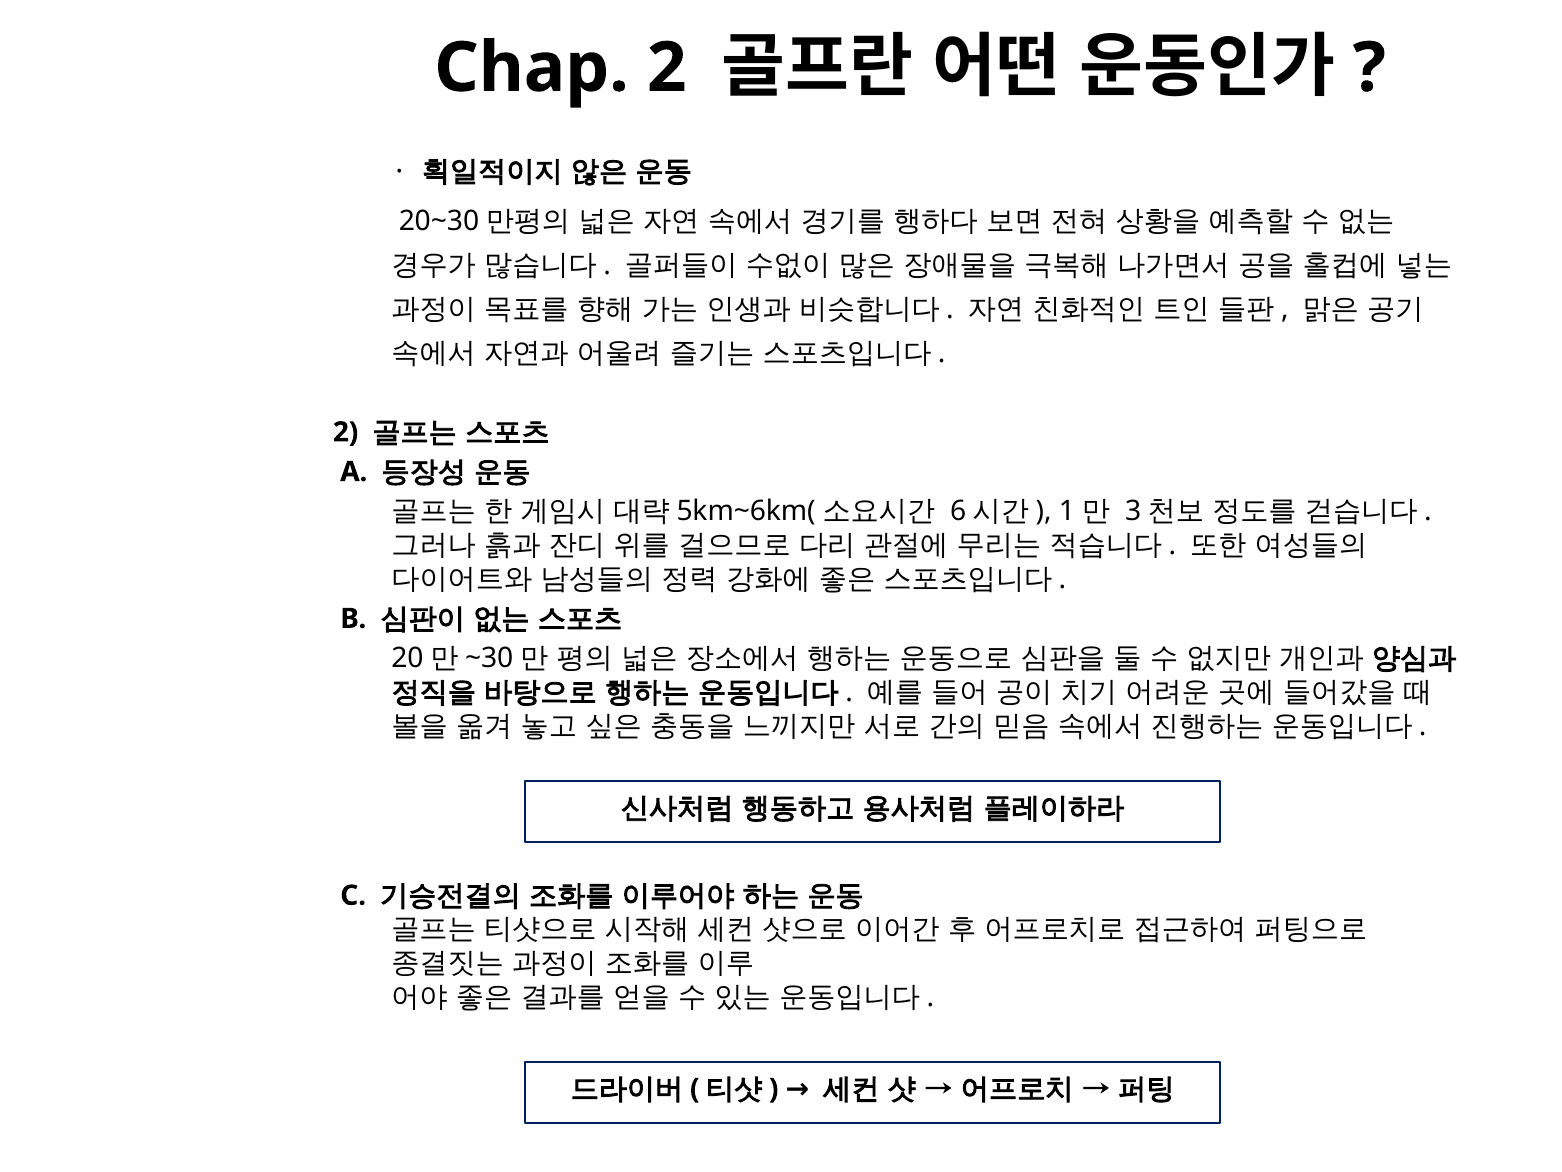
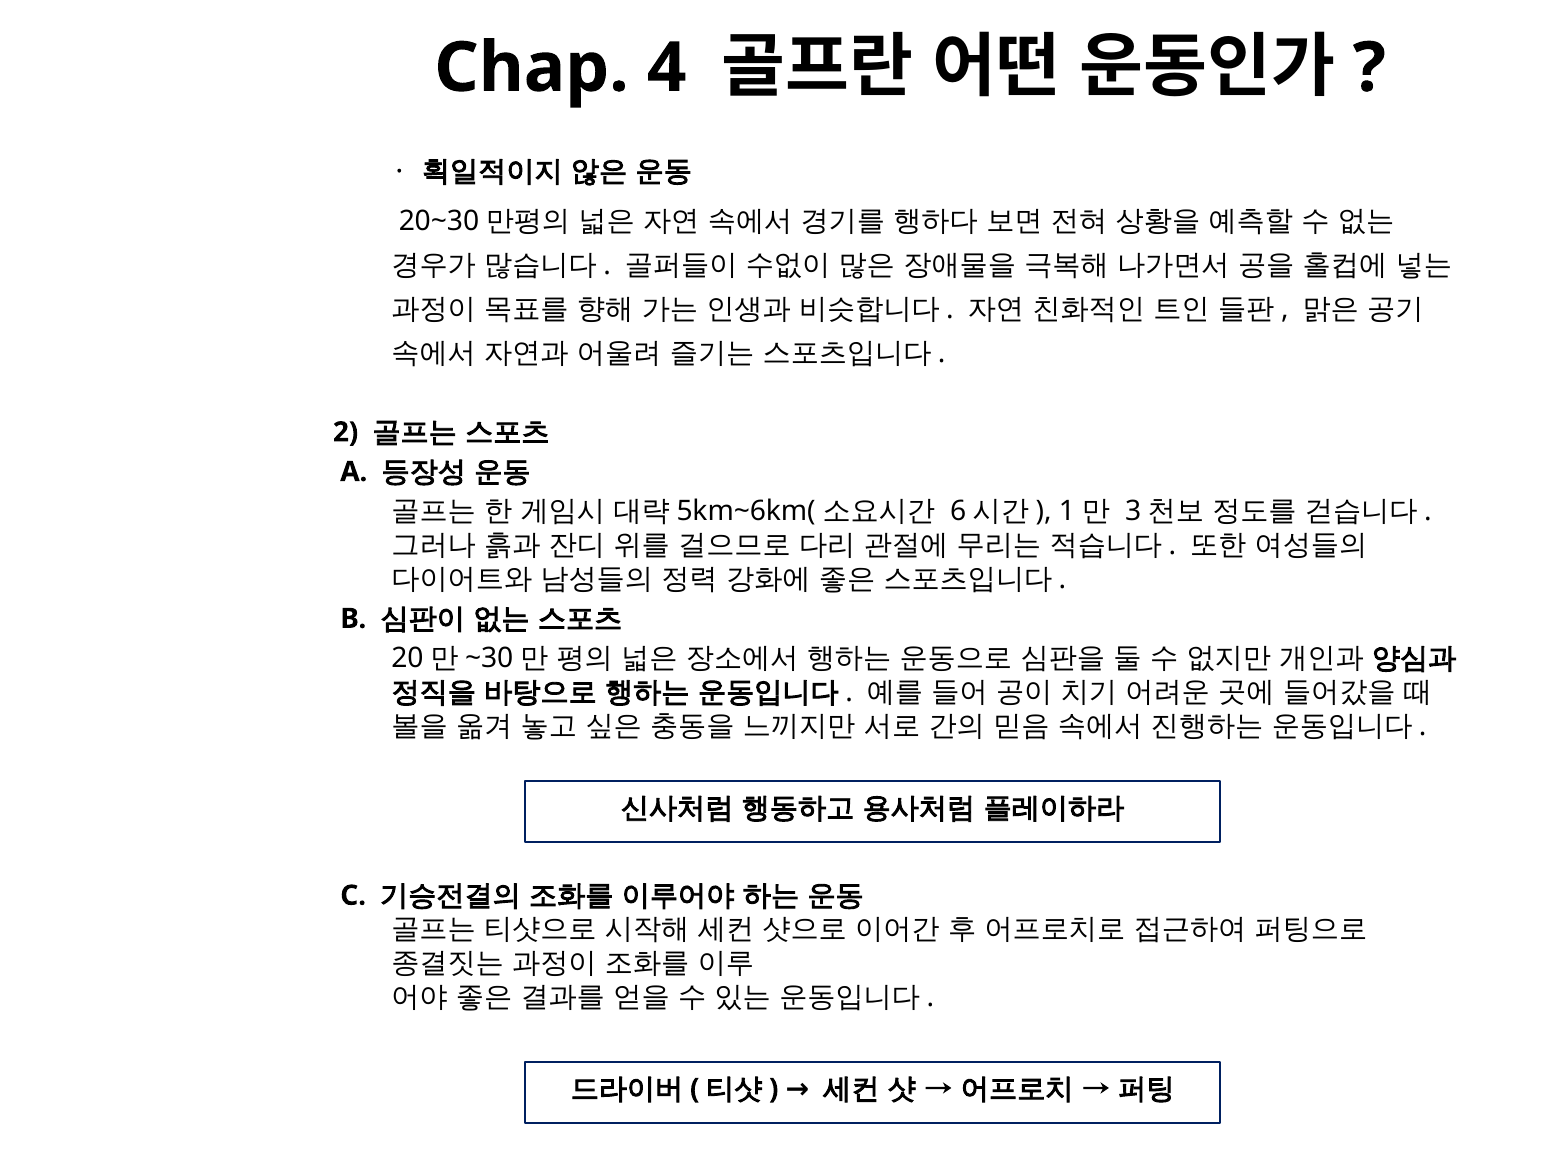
Chap 2: 2 -> 4
